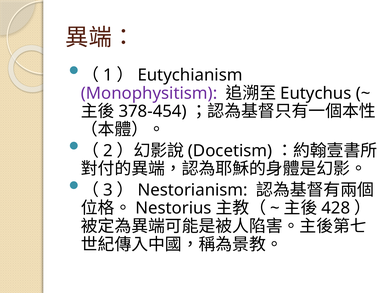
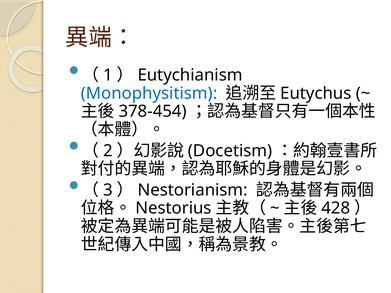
Monophysitism colour: purple -> blue
